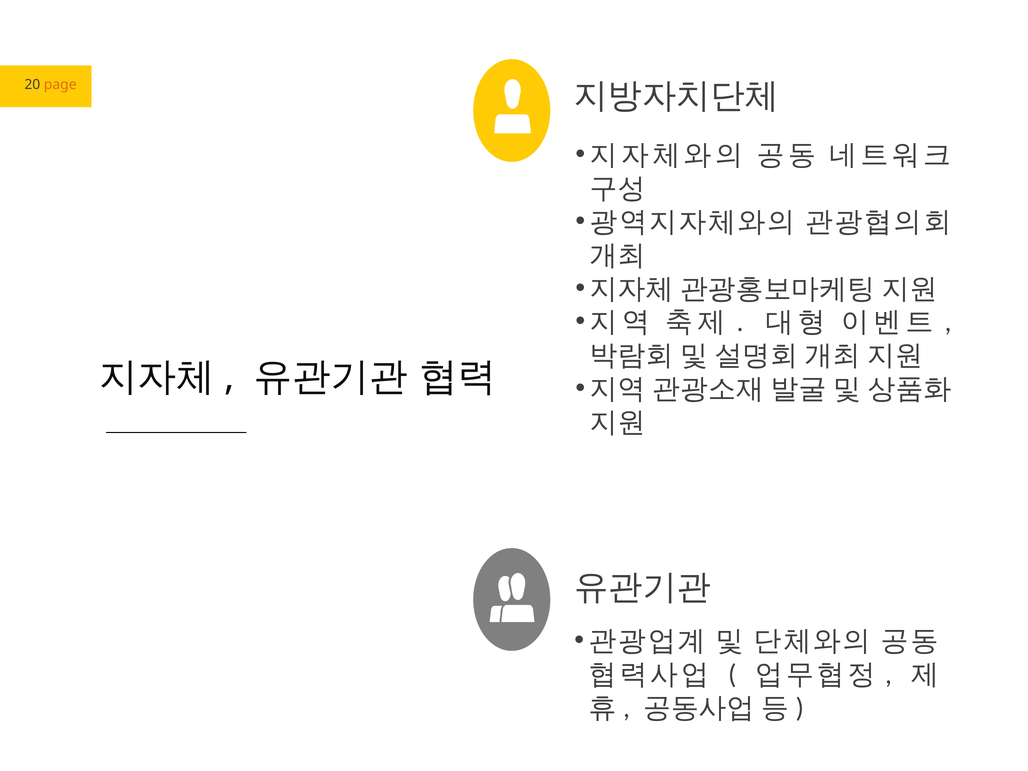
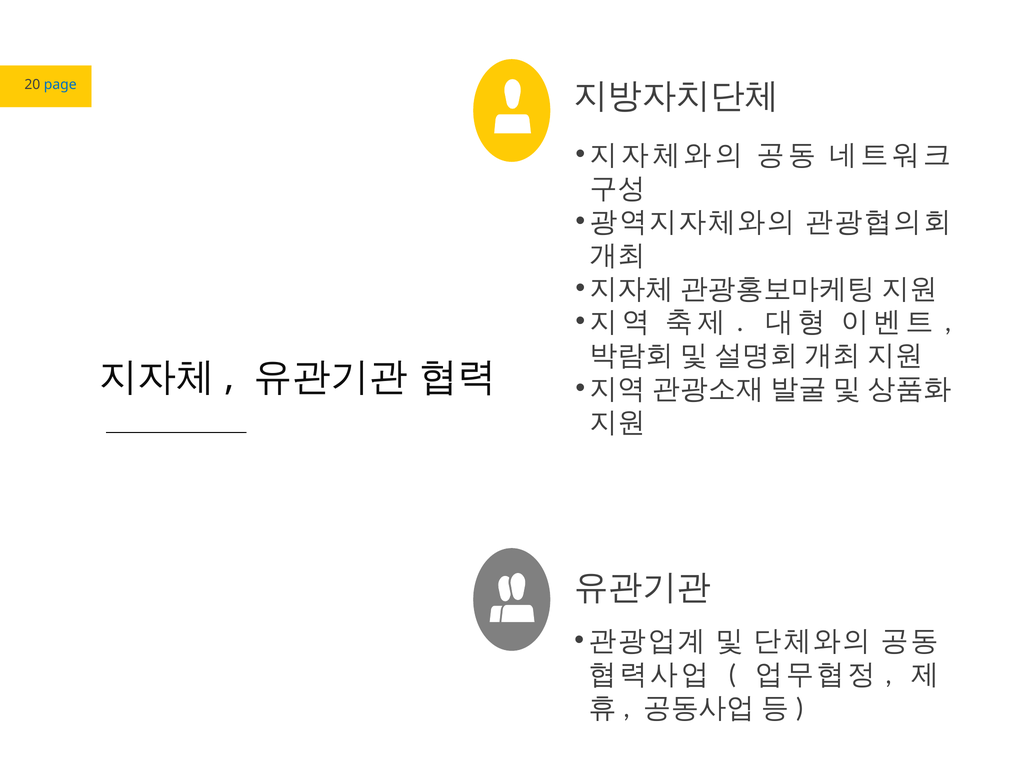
page colour: orange -> blue
